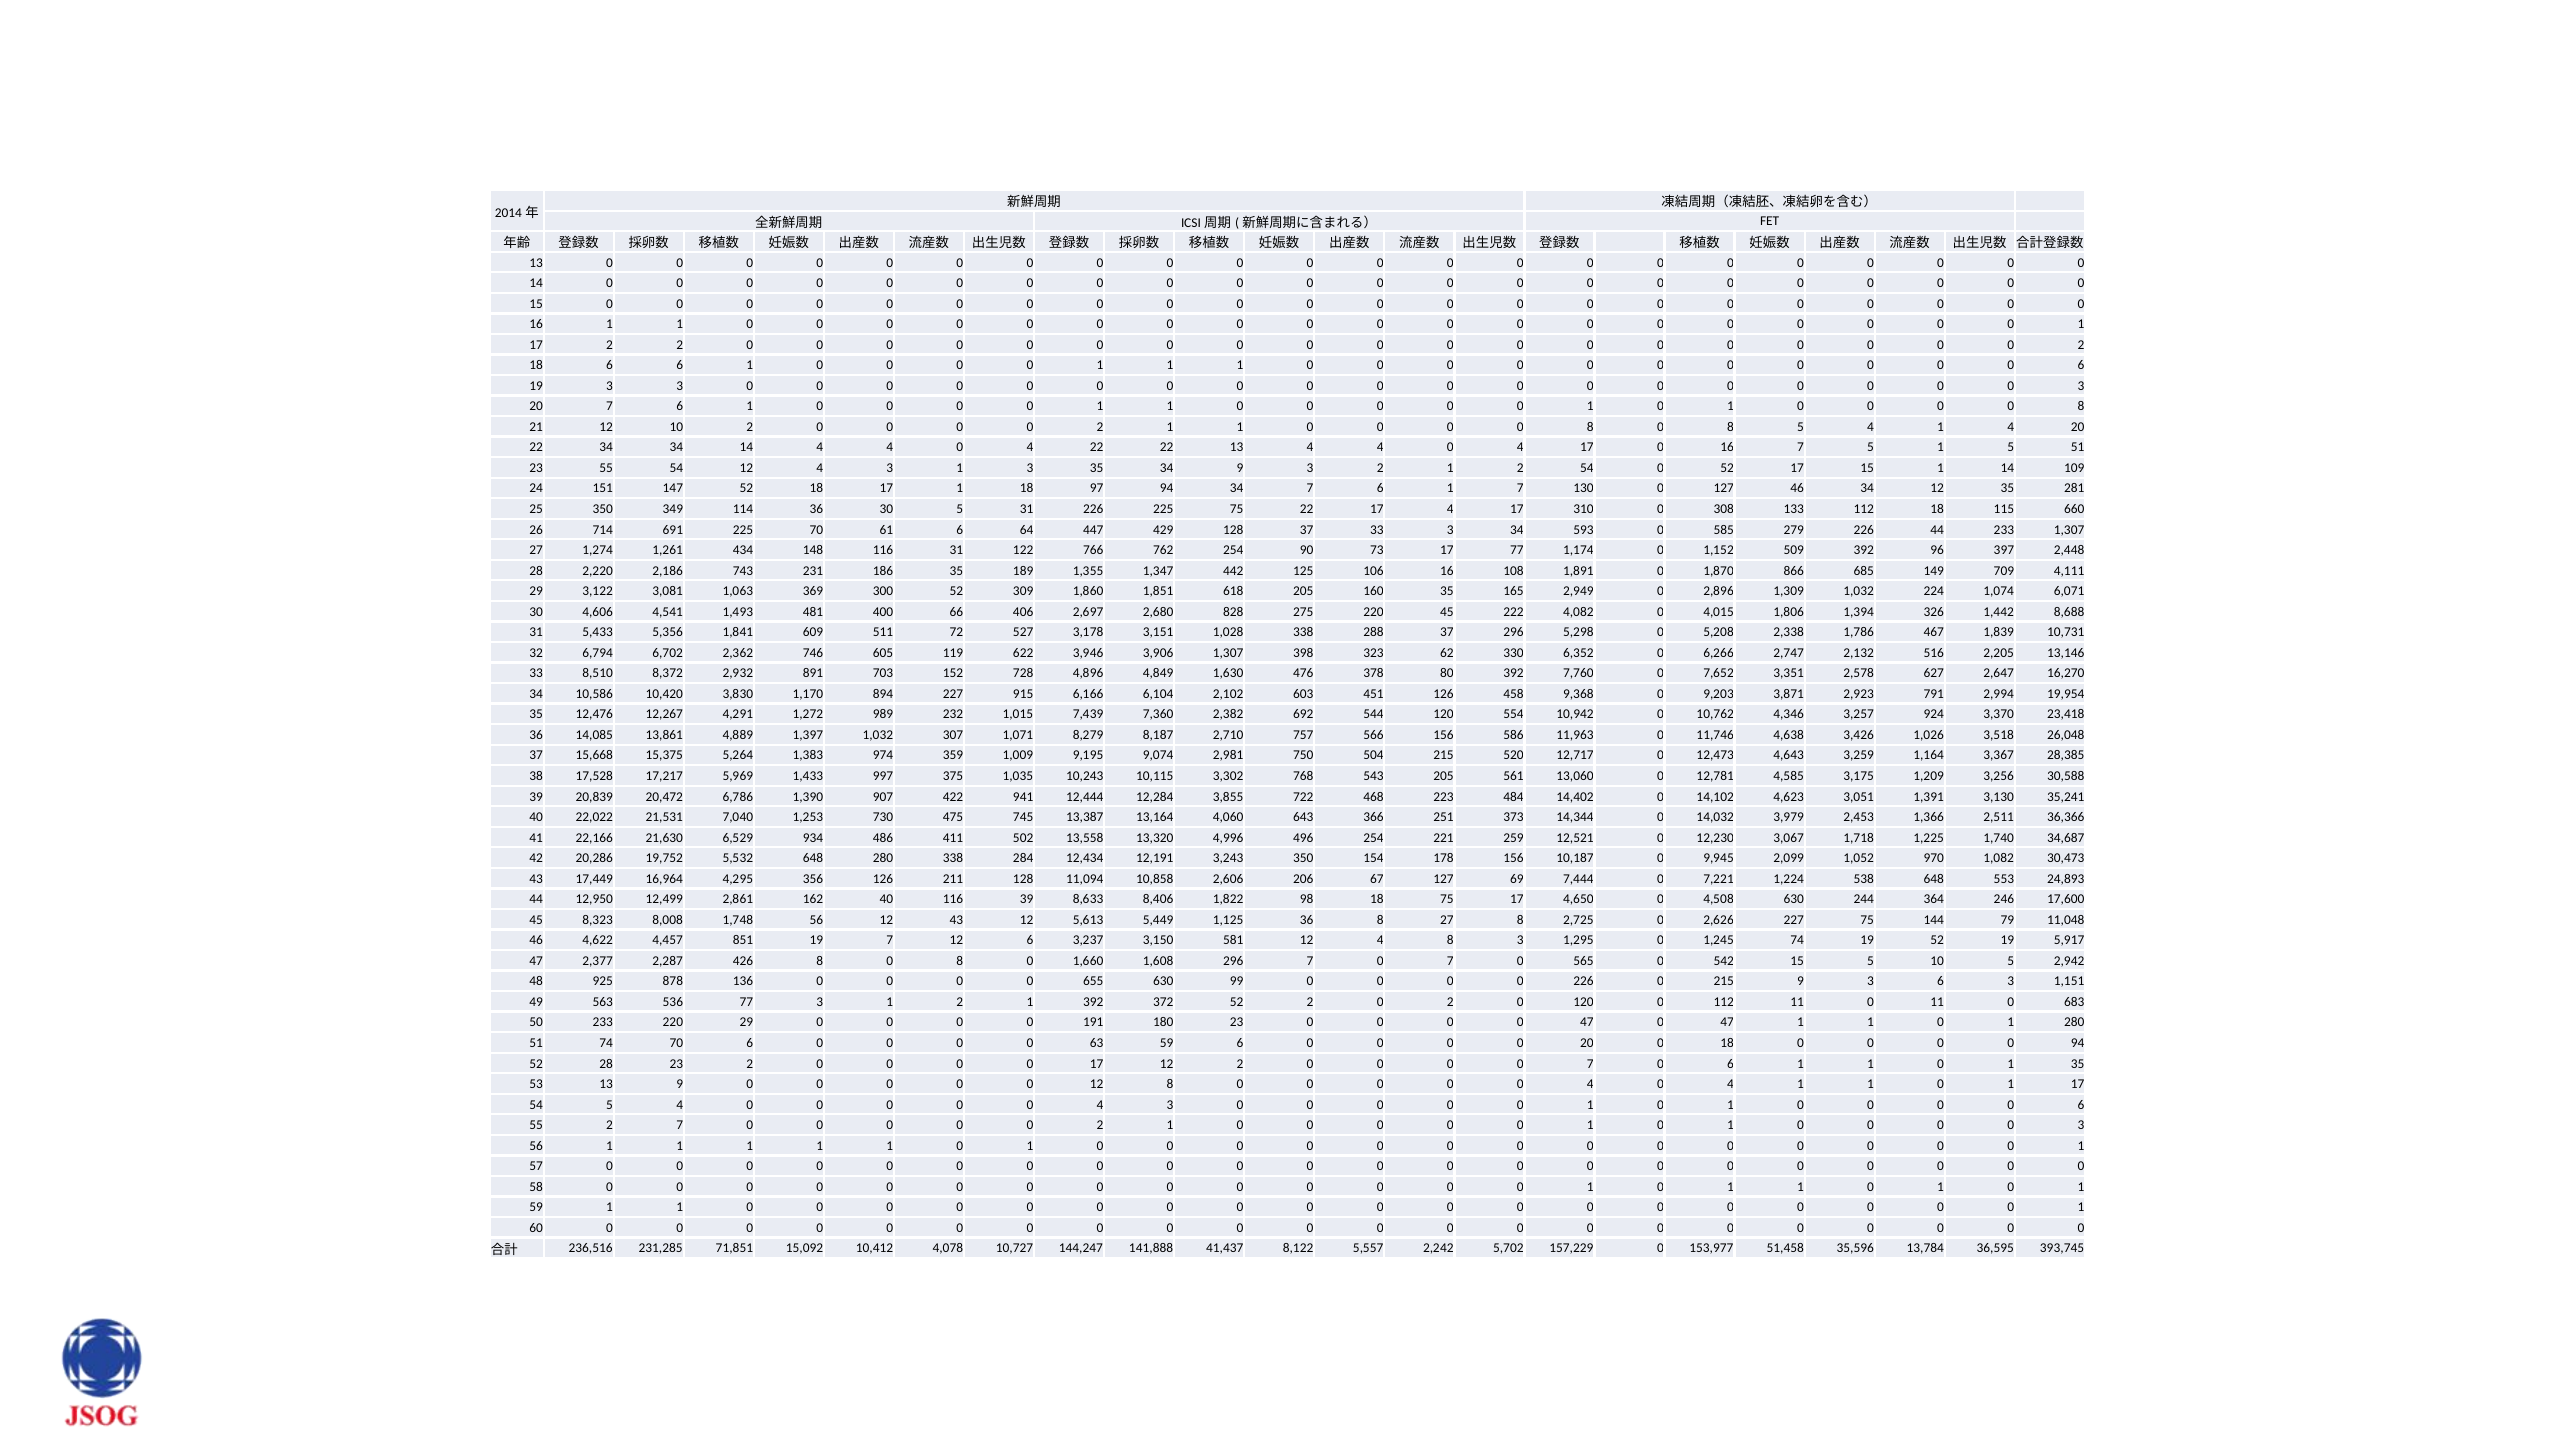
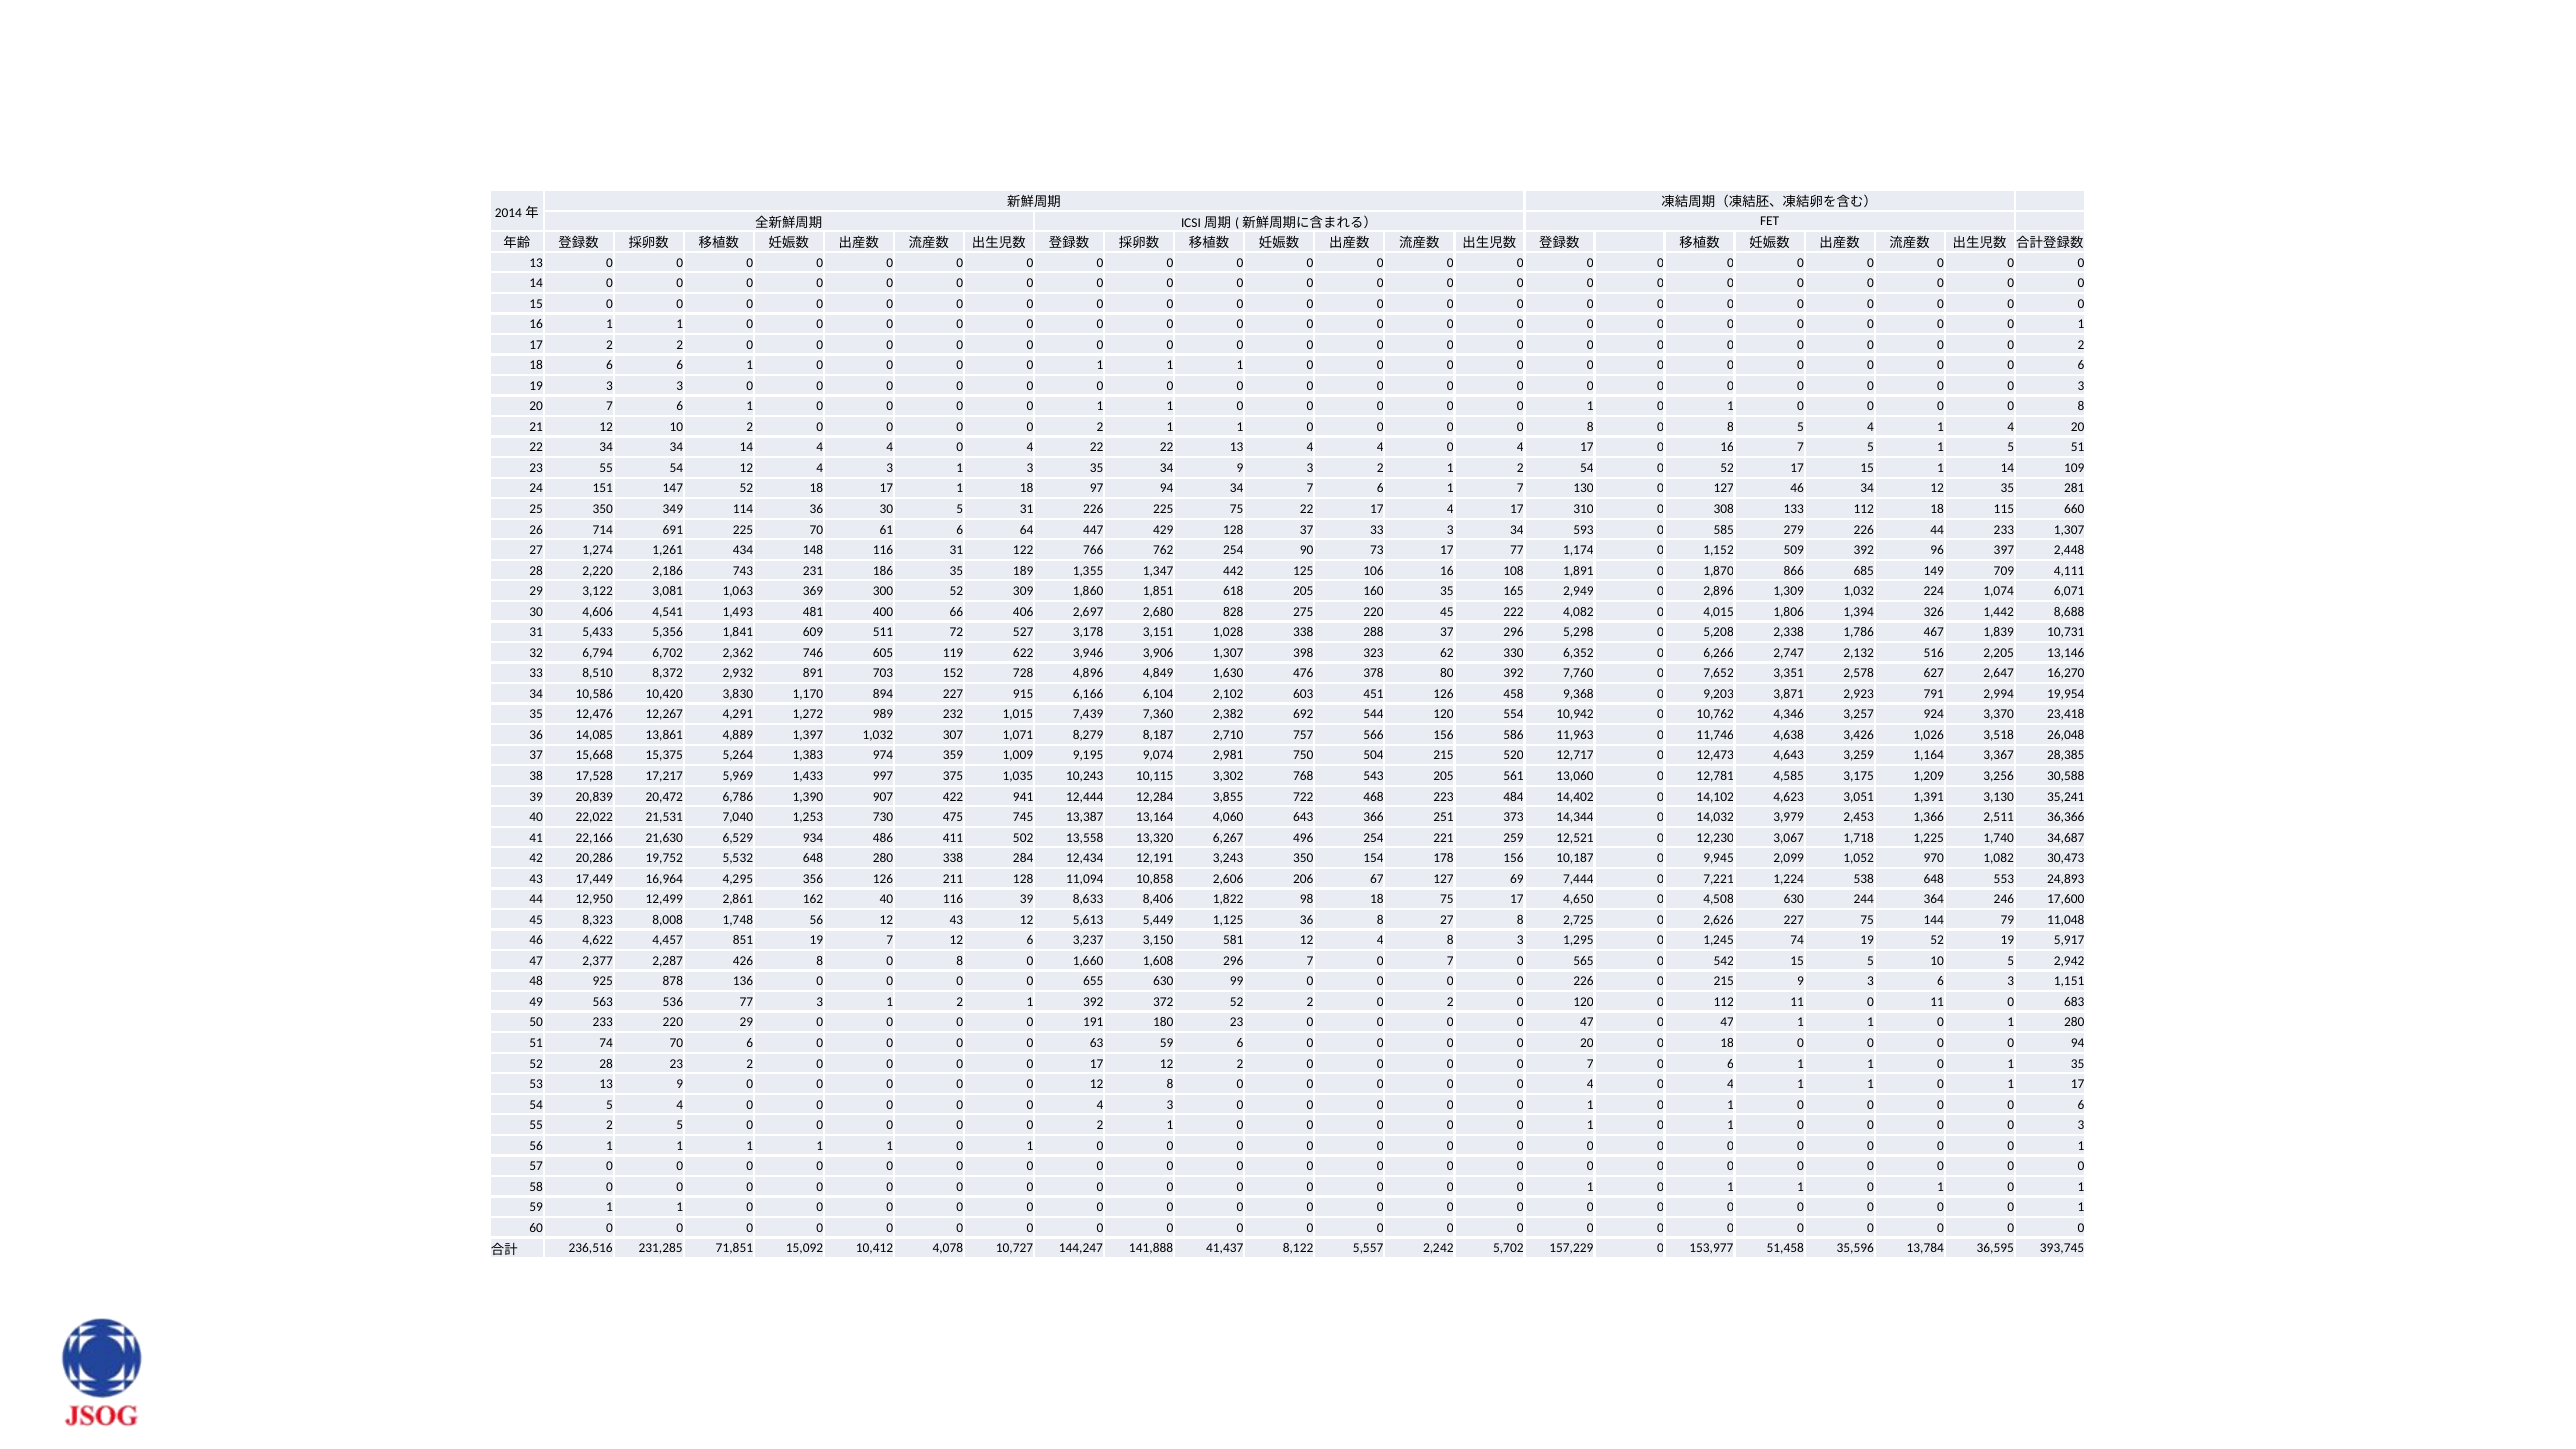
4,996: 4,996 -> 6,267
2 7: 7 -> 5
